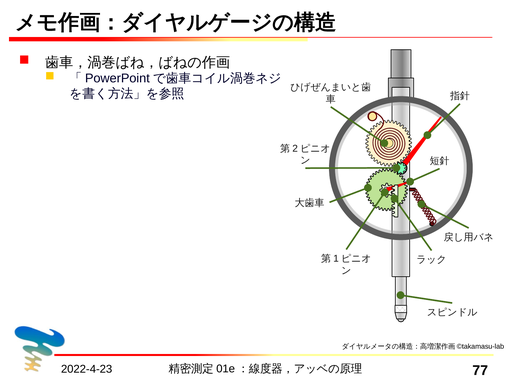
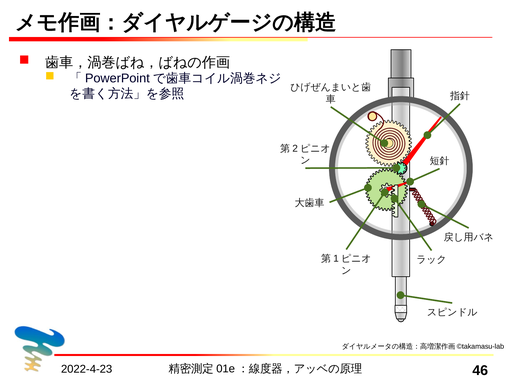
77: 77 -> 46
